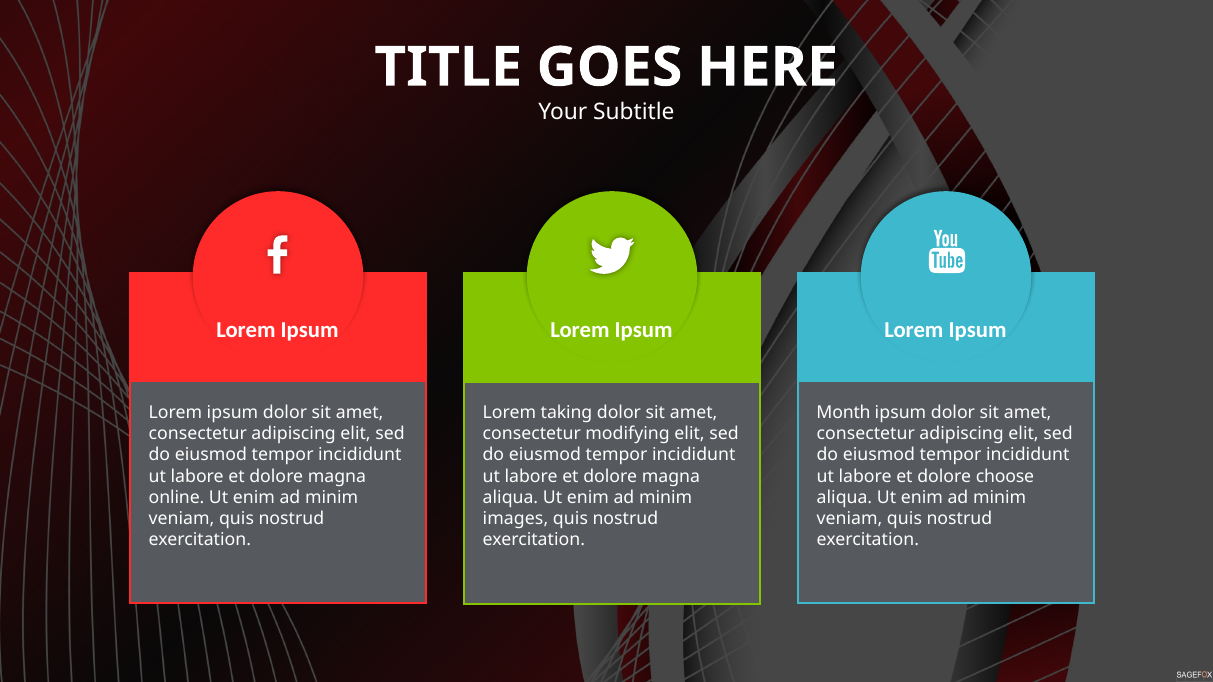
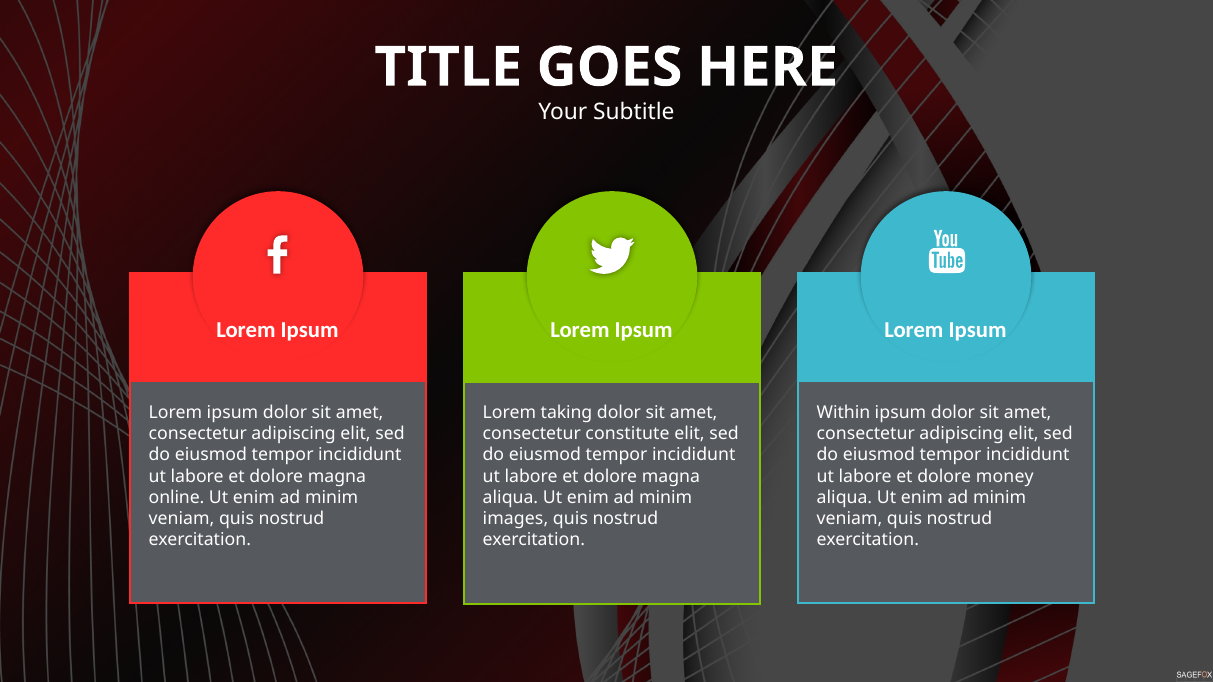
Month: Month -> Within
modifying: modifying -> constitute
choose: choose -> money
